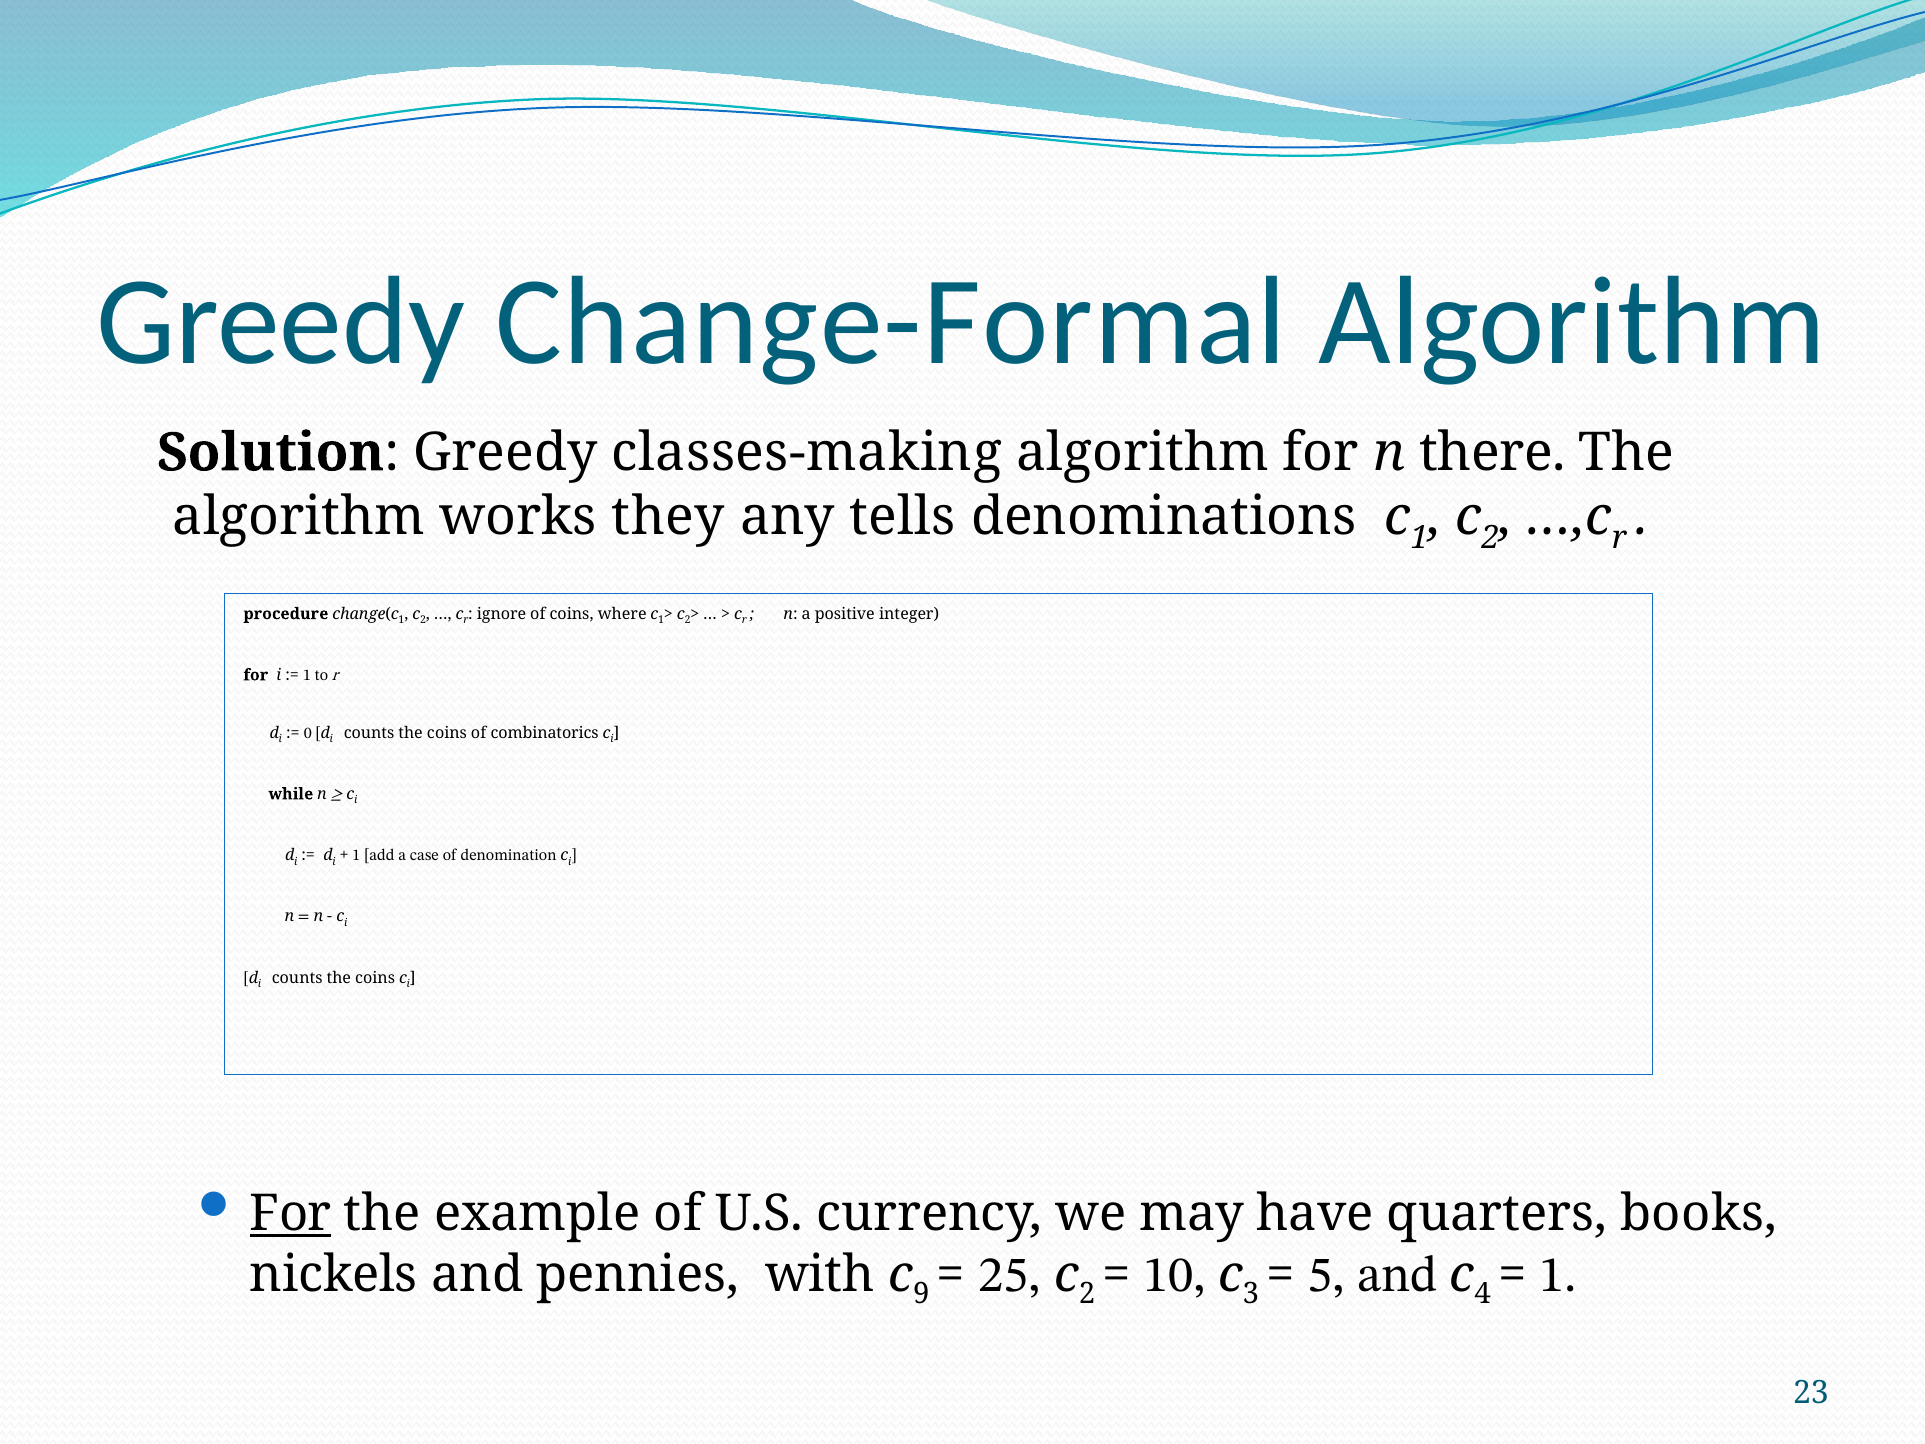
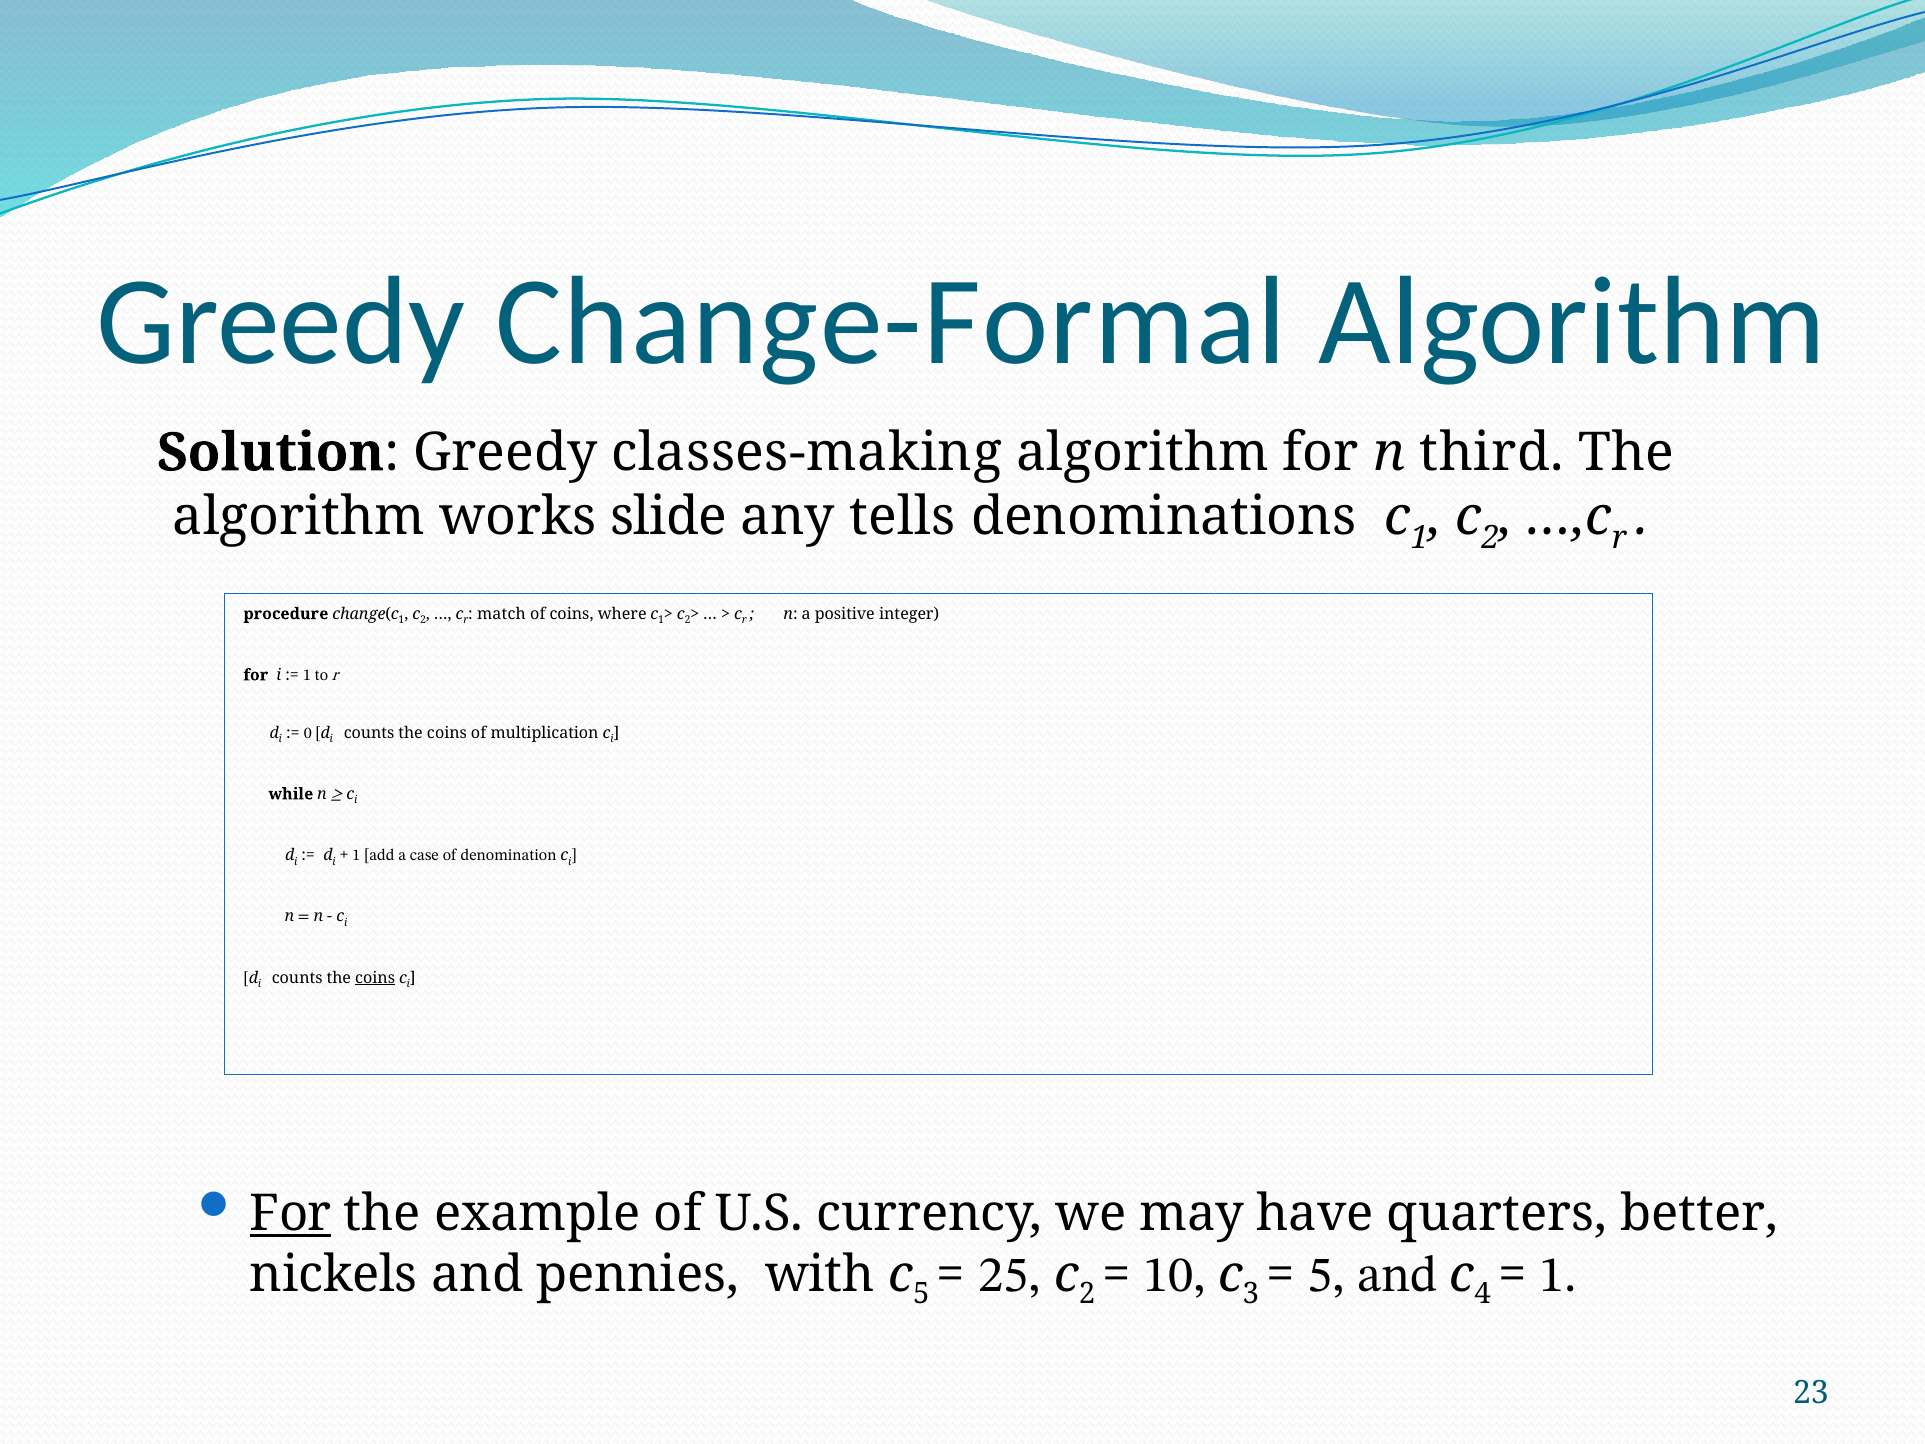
there: there -> third
they: they -> slide
ignore: ignore -> match
combinatorics: combinatorics -> multiplication
coins at (375, 978) underline: none -> present
books: books -> better
9 at (921, 1294): 9 -> 5
